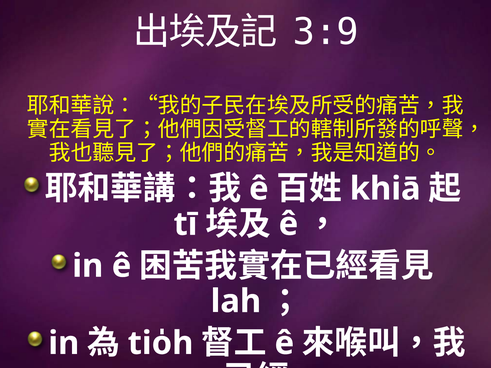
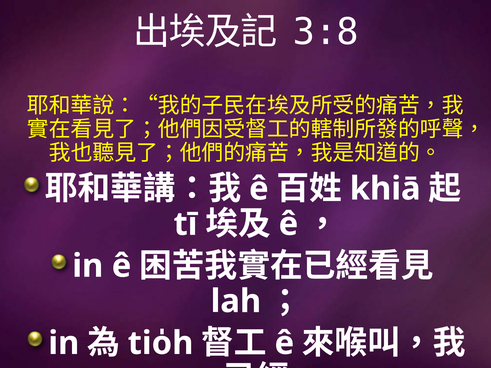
3:9: 3:9 -> 3:8
